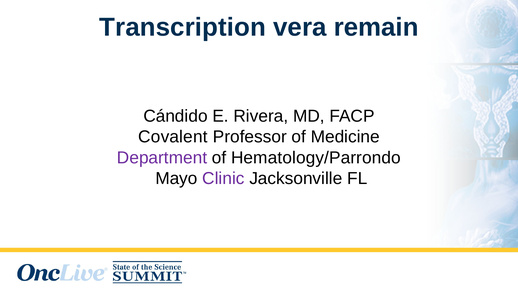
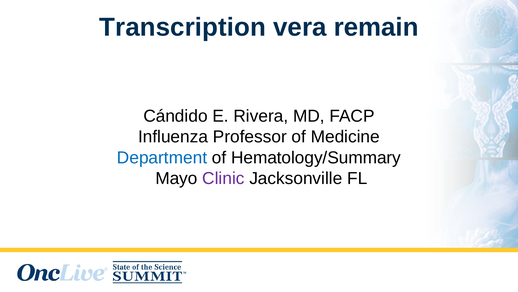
Covalent: Covalent -> Influenza
Department colour: purple -> blue
Hematology/Parrondo: Hematology/Parrondo -> Hematology/Summary
